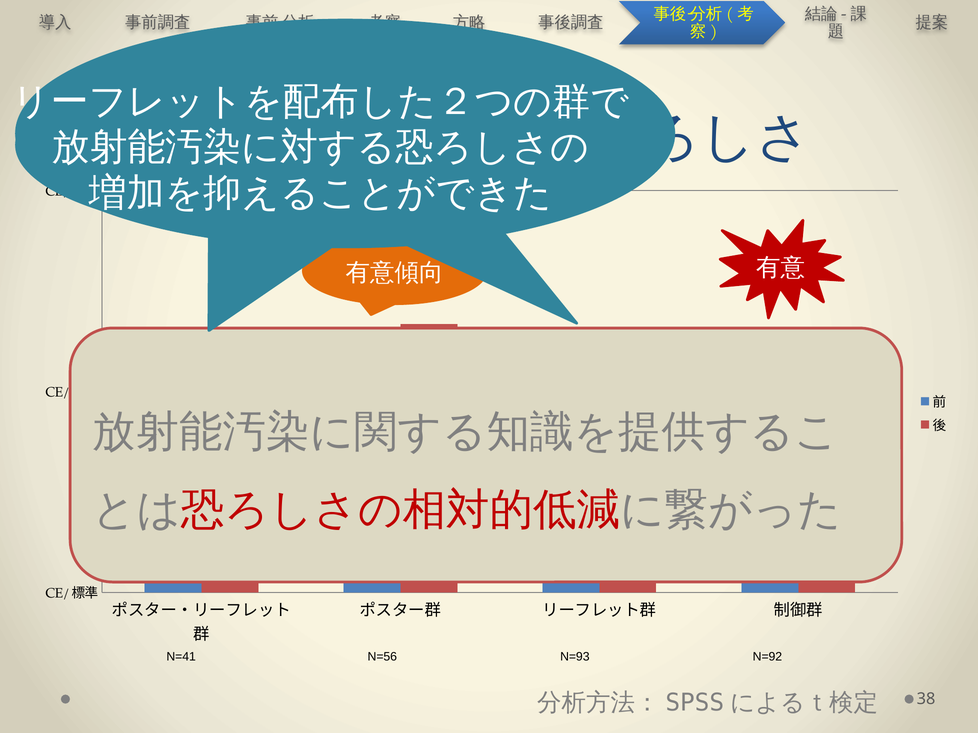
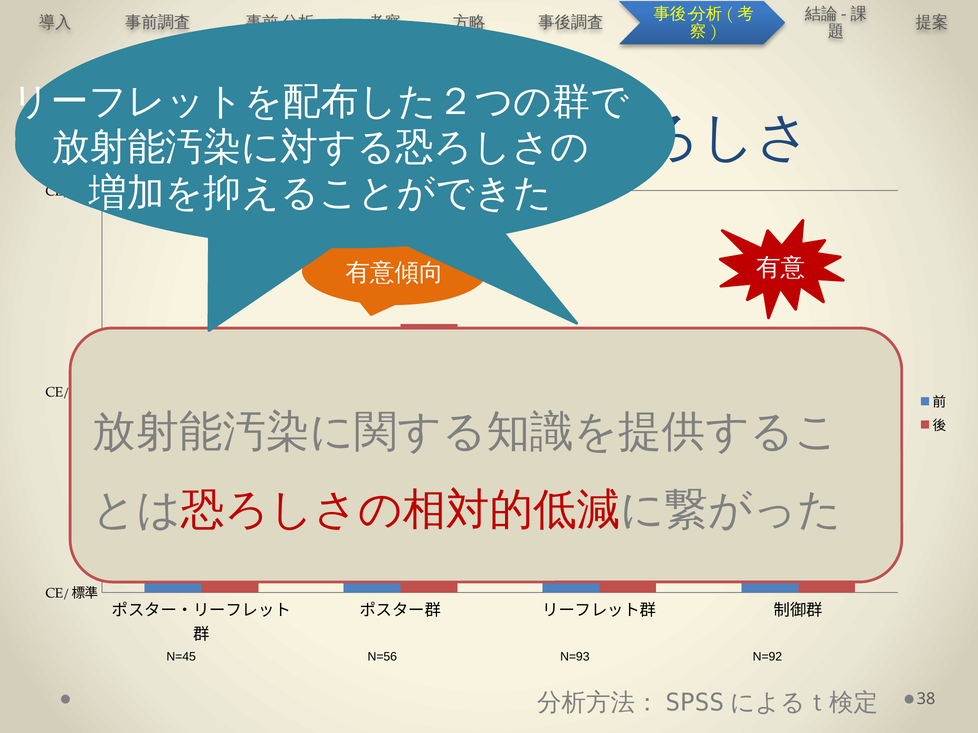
N=41: N=41 -> N=45
